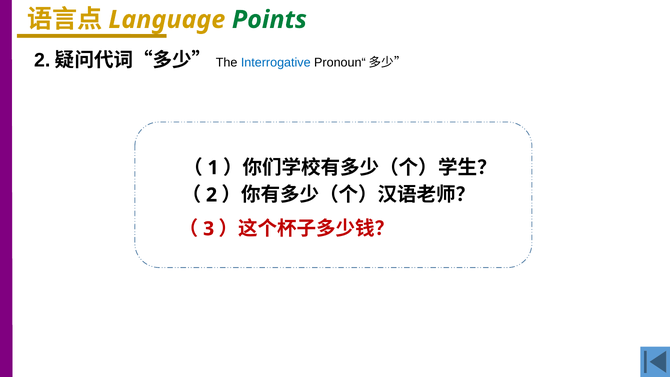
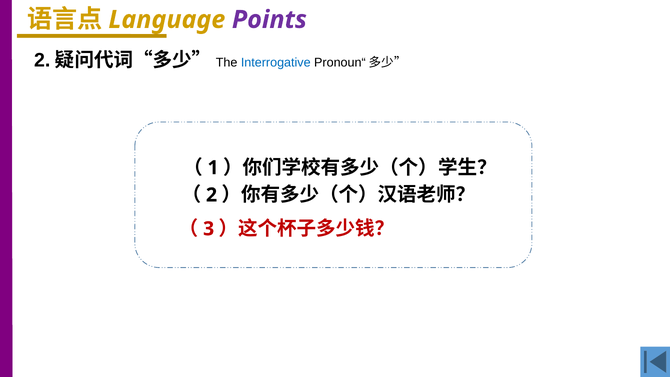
Points colour: green -> purple
